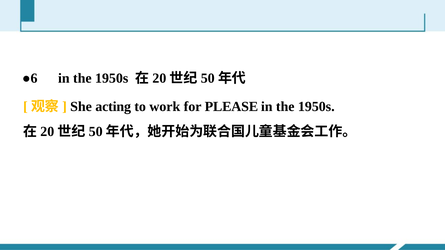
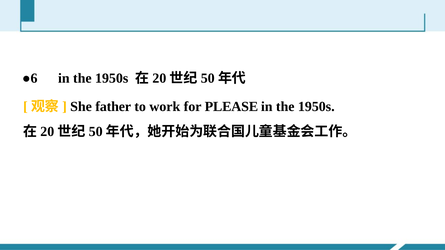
acting: acting -> father
